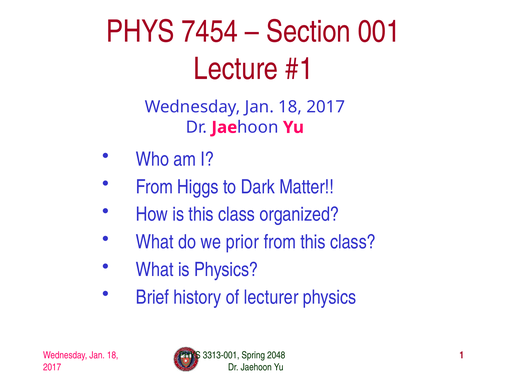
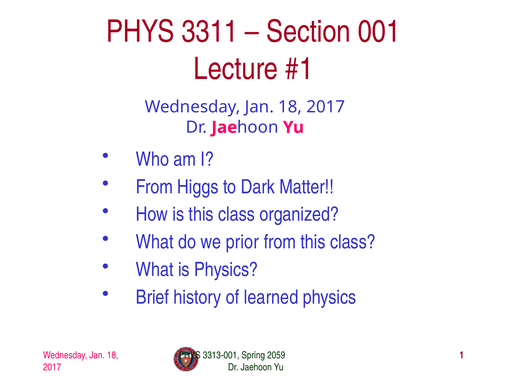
7454: 7454 -> 3311
lecturer: lecturer -> learned
2048: 2048 -> 2059
